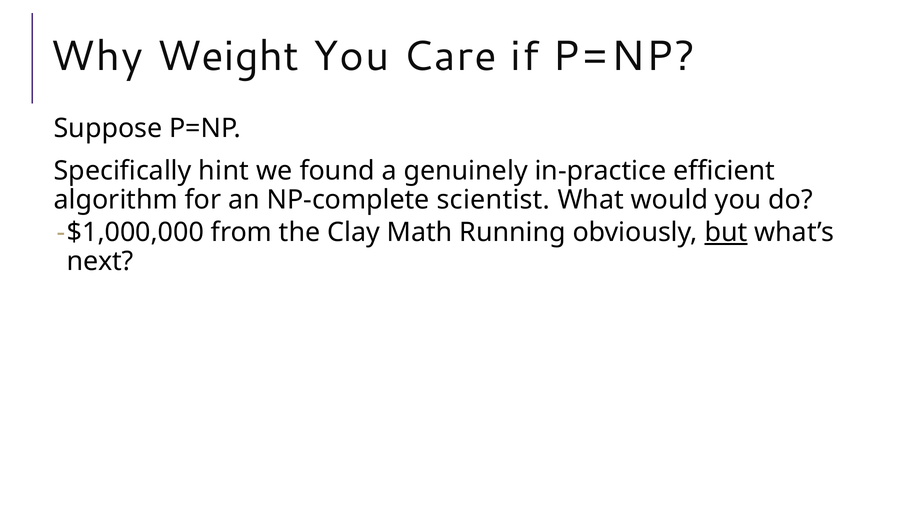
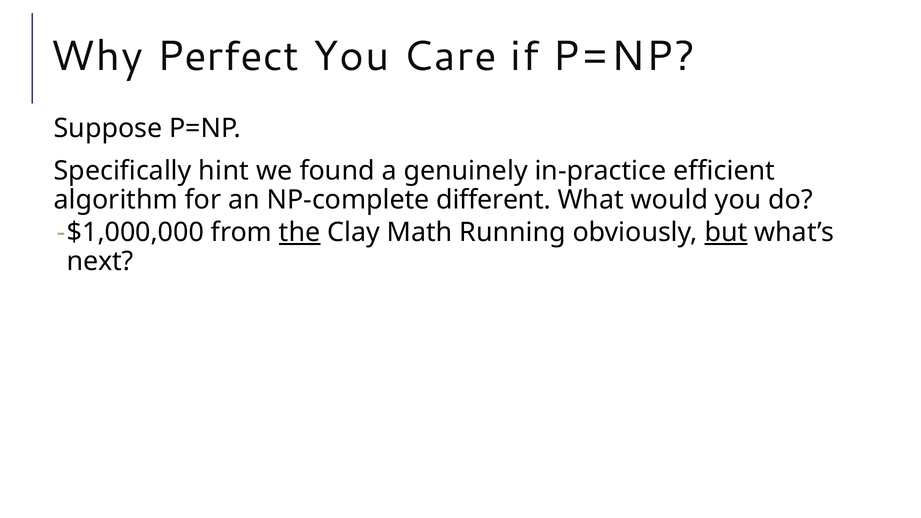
Weight: Weight -> Perfect
scientist: scientist -> different
the underline: none -> present
